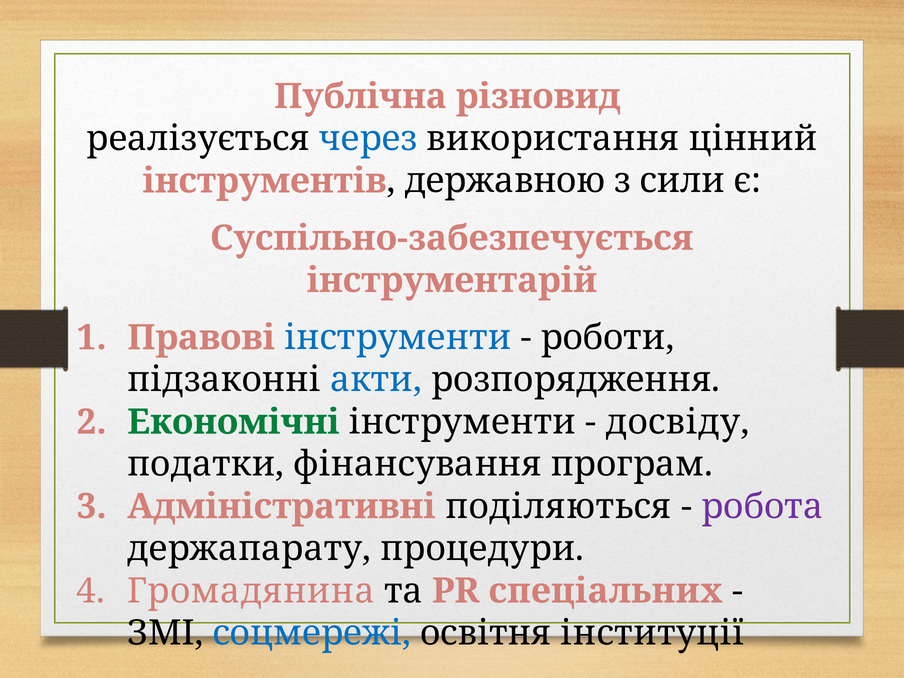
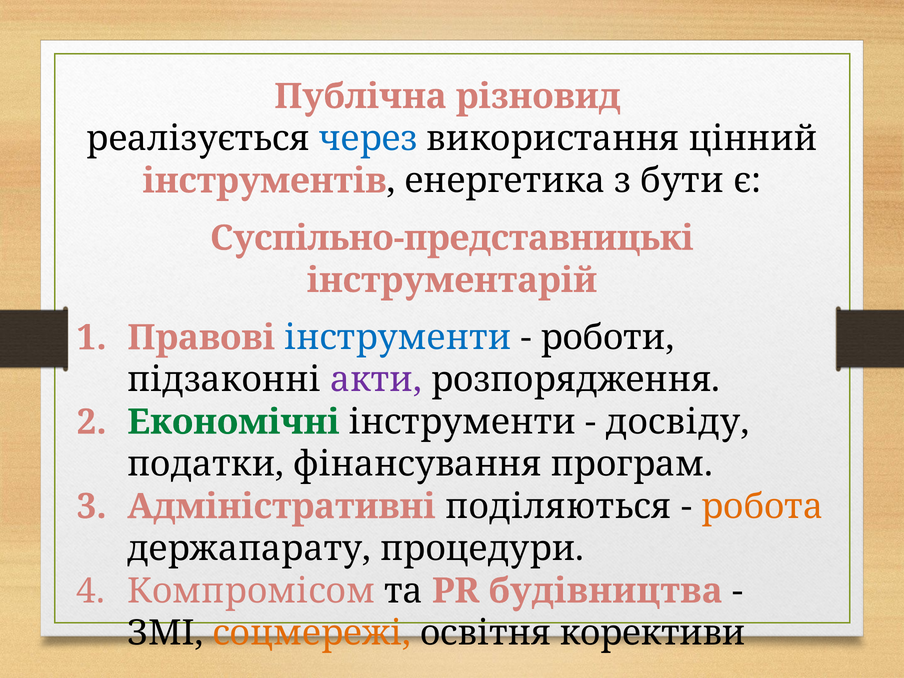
державною: державною -> енергетика
сили: сили -> бути
Суспільно-забезпечується: Суспільно-забезпечується -> Суспільно-представницькі
акти colour: blue -> purple
робота colour: purple -> orange
Громадянина: Громадянина -> Компромісом
спеціальних: спеціальних -> будівництва
соцмережі colour: blue -> orange
інституції: інституції -> корективи
